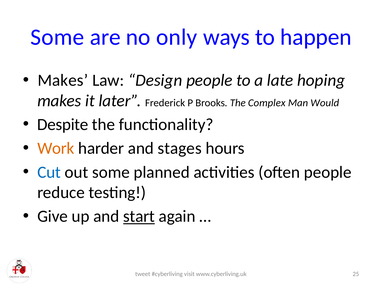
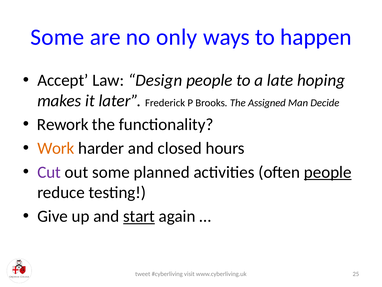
Makes at (63, 80): Makes -> Accept
Complex: Complex -> Assigned
Would: Would -> Decide
Despite: Despite -> Rework
stages: stages -> closed
Cut colour: blue -> purple
people at (328, 172) underline: none -> present
